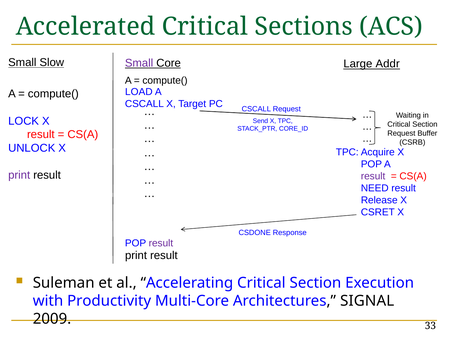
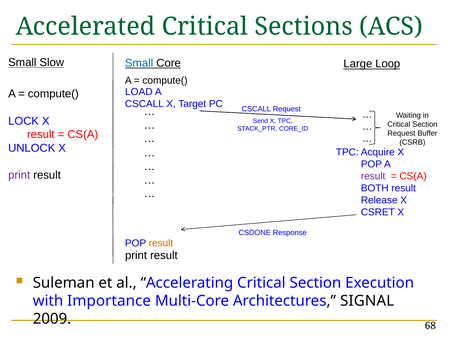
Addr: Addr -> Loop
Small at (139, 63) colour: purple -> blue
NEED: NEED -> BOTH
result at (161, 243) colour: purple -> orange
Productivity: Productivity -> Importance
33: 33 -> 68
